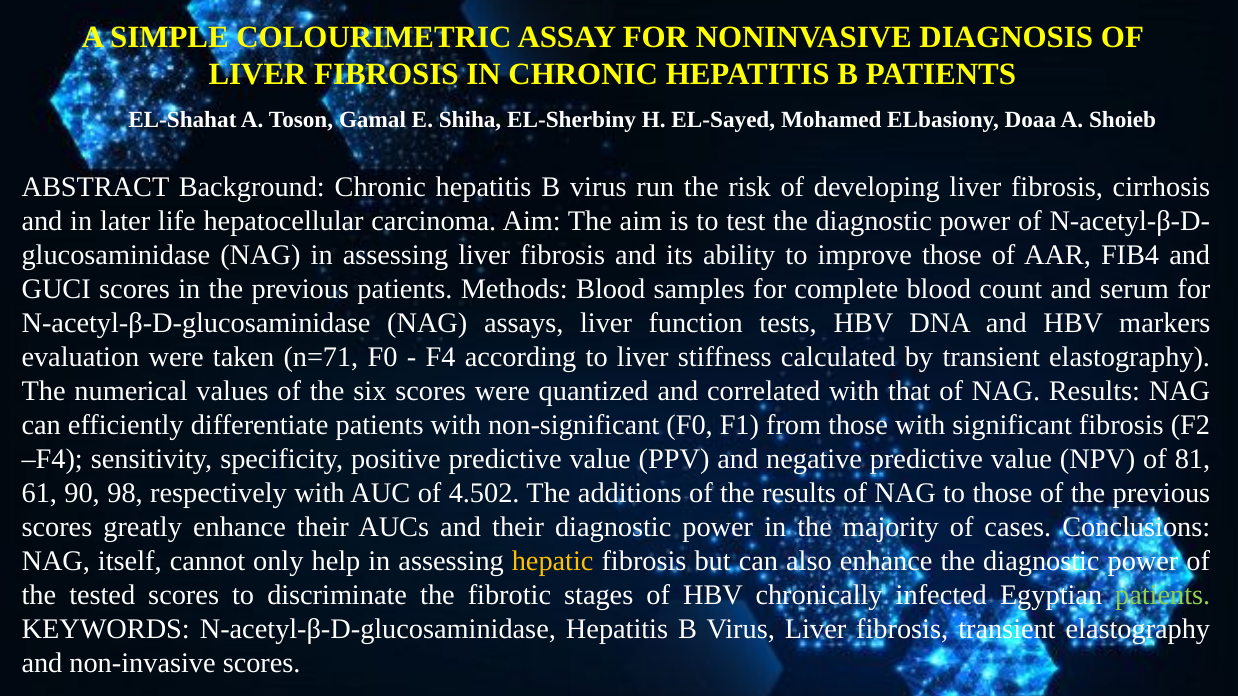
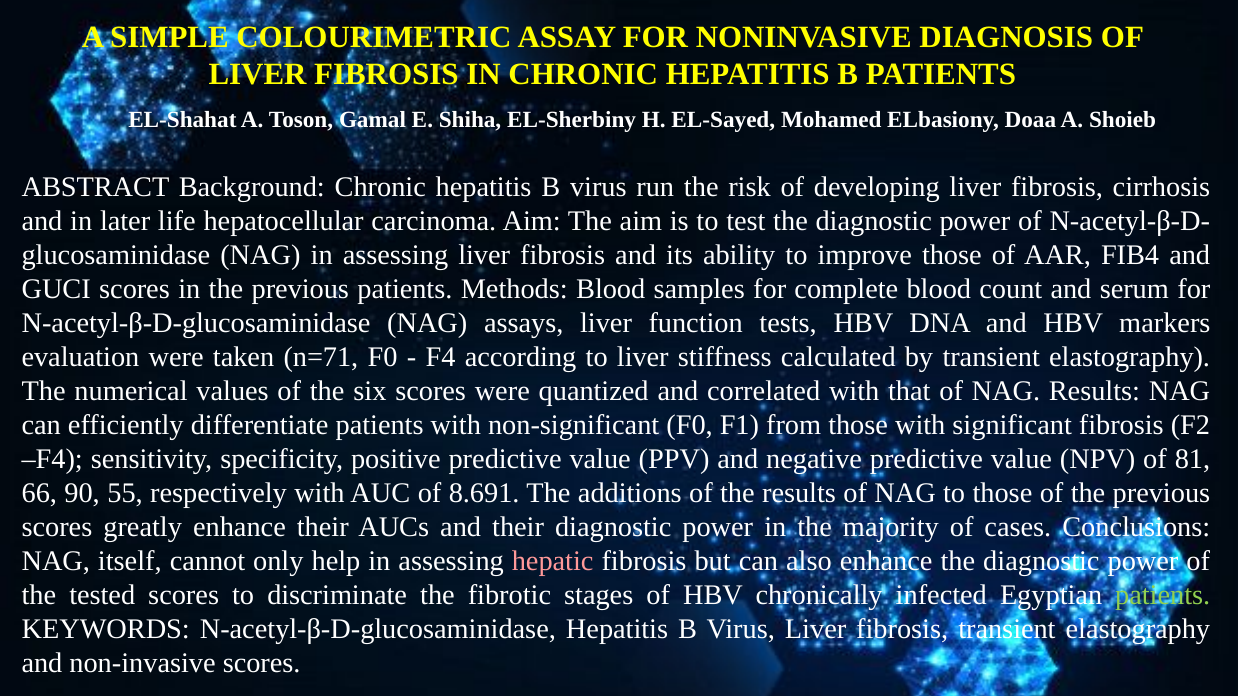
61: 61 -> 66
98: 98 -> 55
4.502: 4.502 -> 8.691
hepatic colour: yellow -> pink
